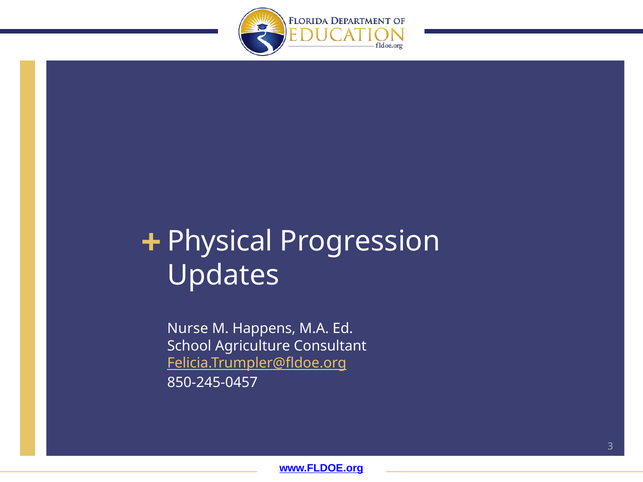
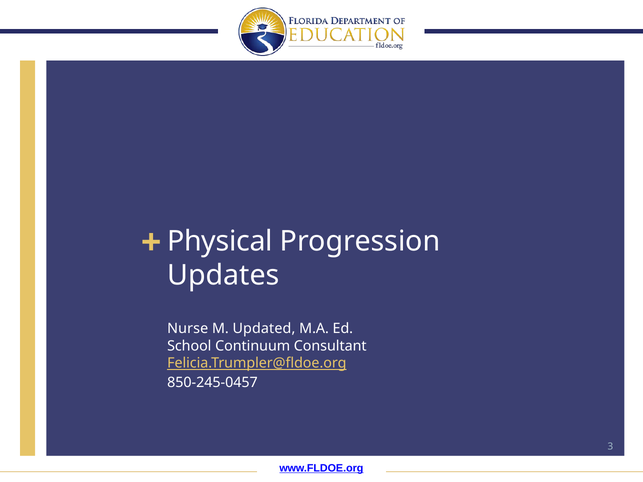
Happens: Happens -> Updated
Agriculture: Agriculture -> Continuum
